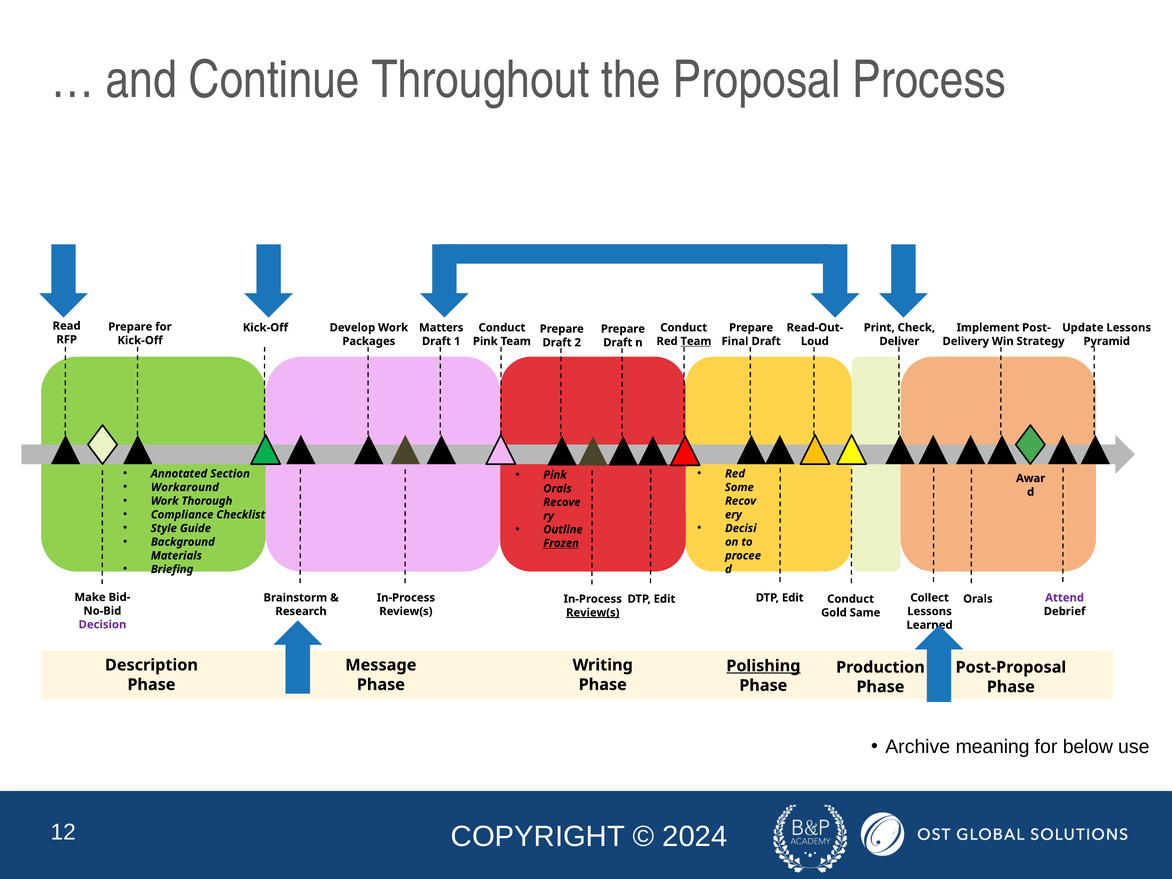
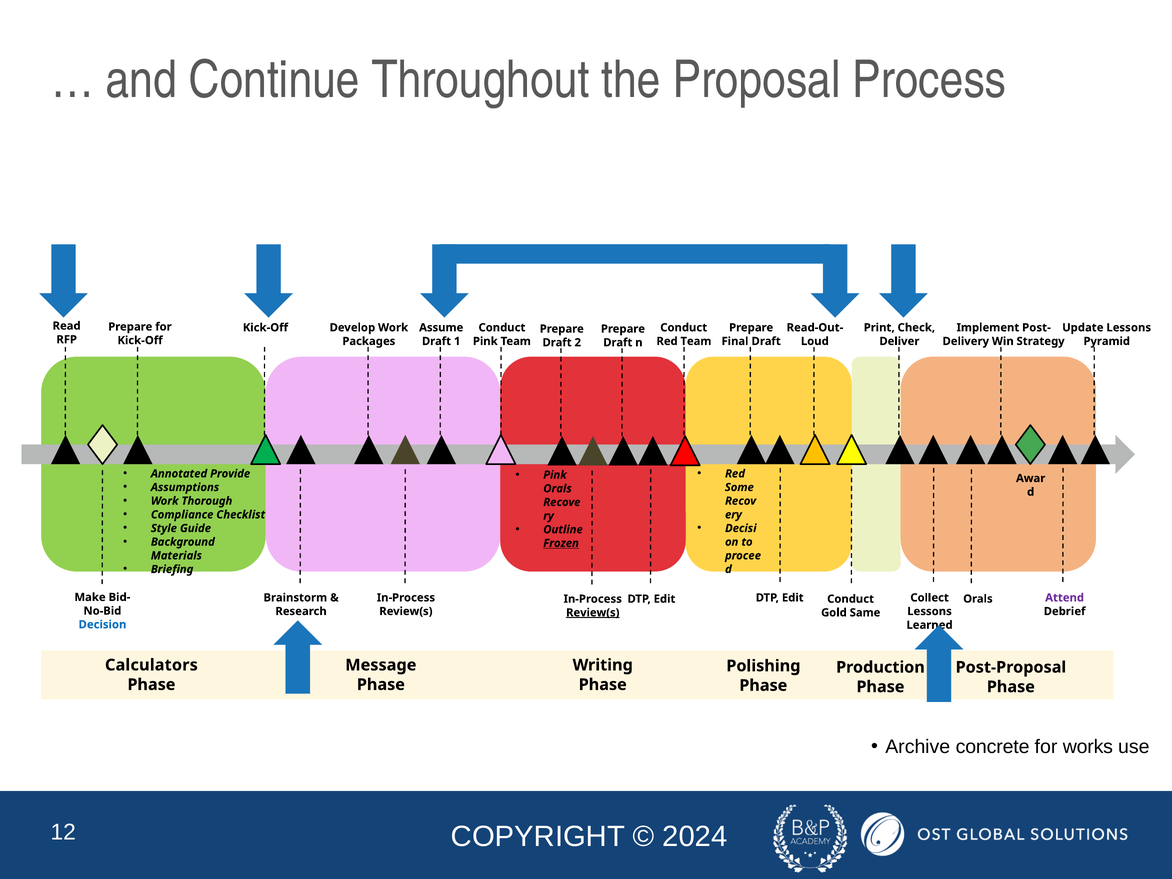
Matters: Matters -> Assume
Team at (696, 341) underline: present -> none
Section: Section -> Provide
Workaround: Workaround -> Assumptions
Decision colour: purple -> blue
Description: Description -> Calculators
Polishing underline: present -> none
meaning: meaning -> concrete
below: below -> works
